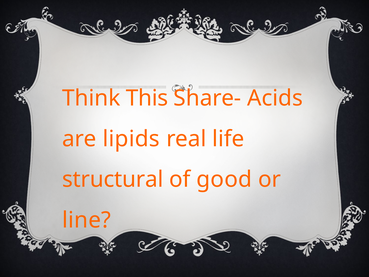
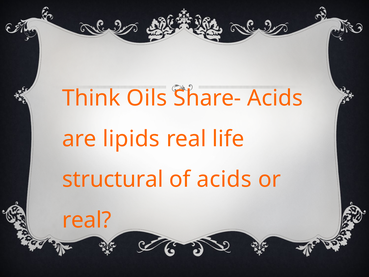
This: This -> Oils
of good: good -> acids
line at (87, 220): line -> real
